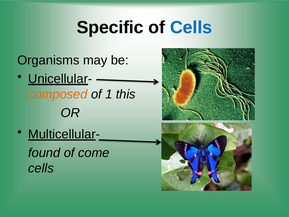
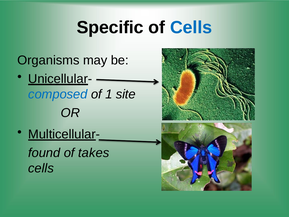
composed colour: orange -> blue
this: this -> site
come: come -> takes
